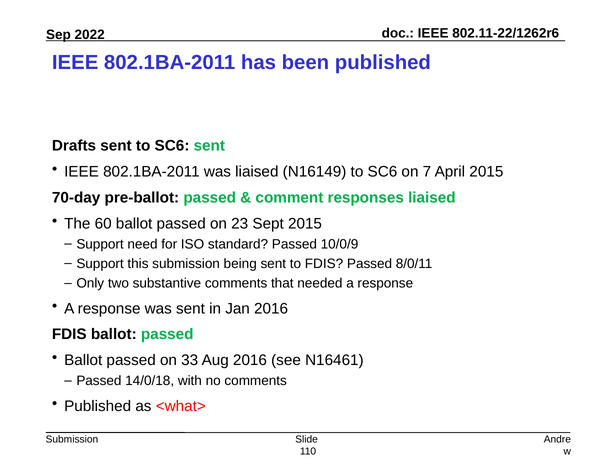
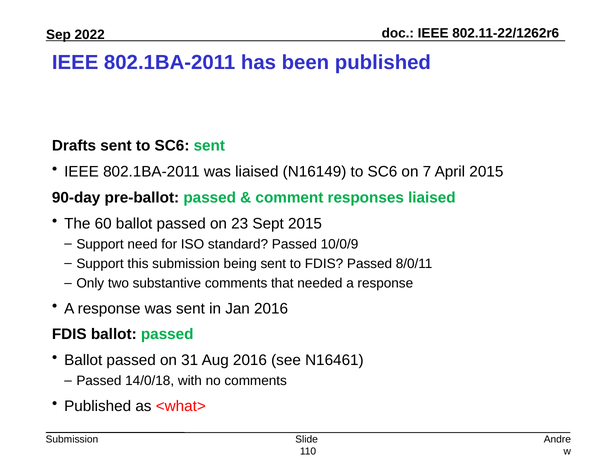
70-day: 70-day -> 90-day
33: 33 -> 31
